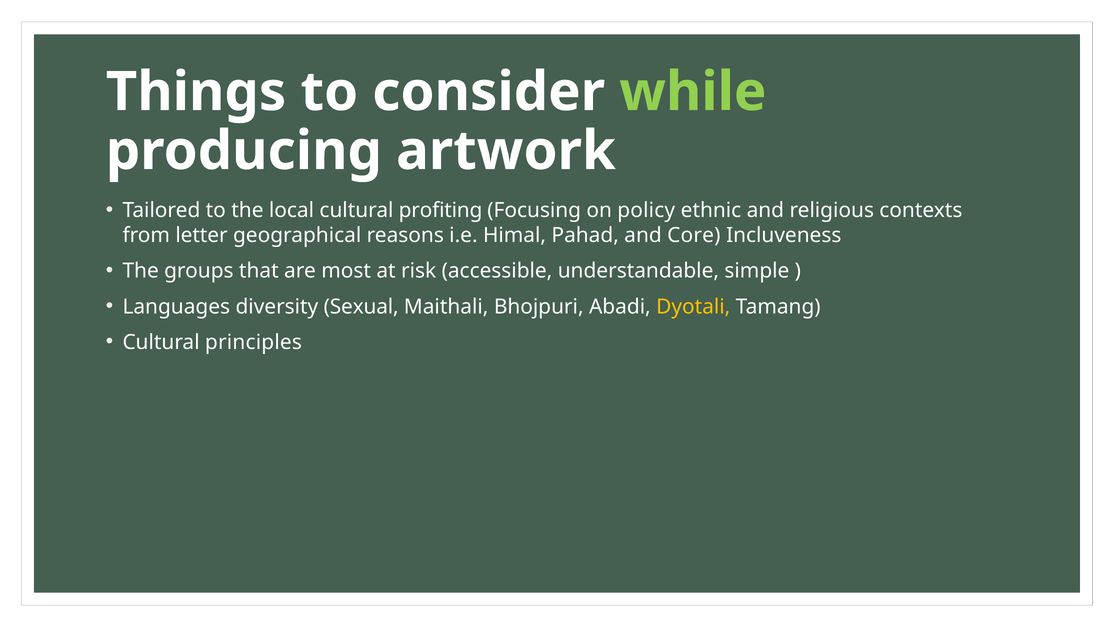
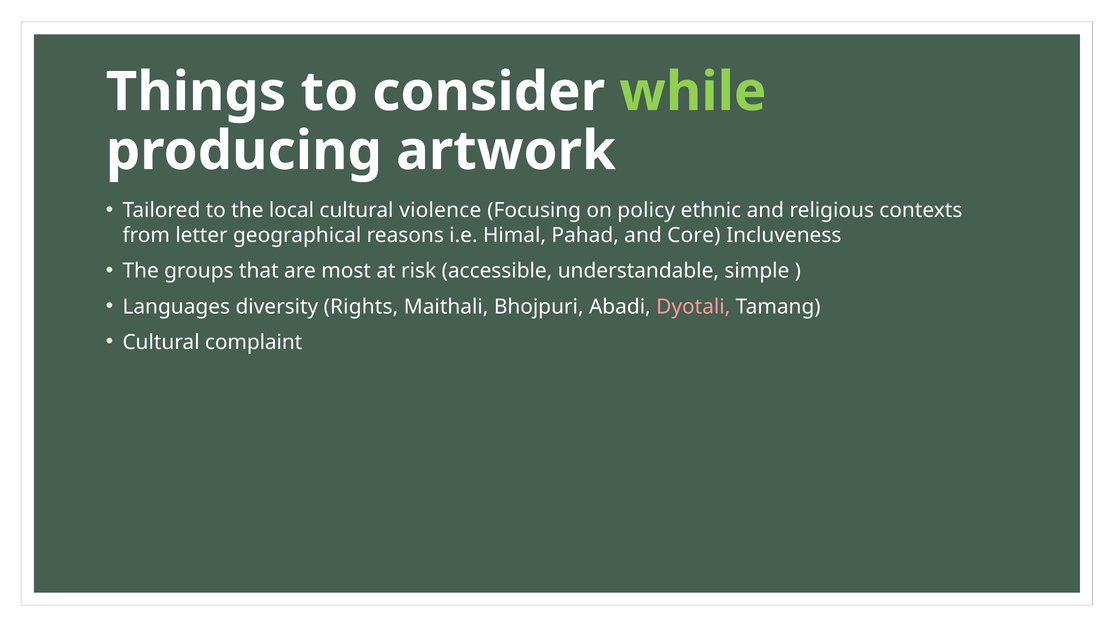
profiting: profiting -> violence
Sexual: Sexual -> Rights
Dyotali colour: yellow -> pink
principles: principles -> complaint
